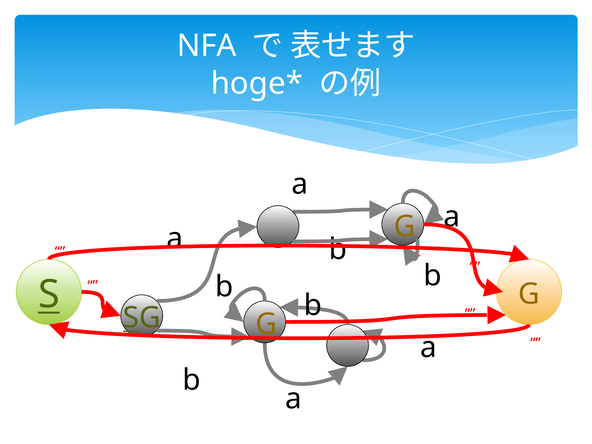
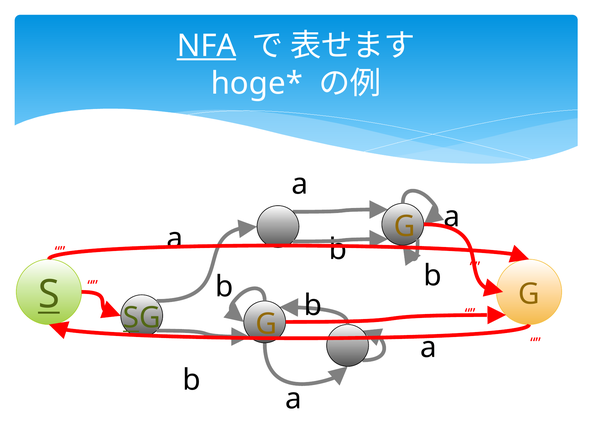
NFA underline: none -> present
